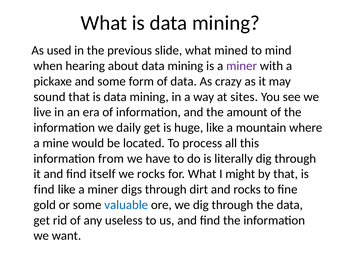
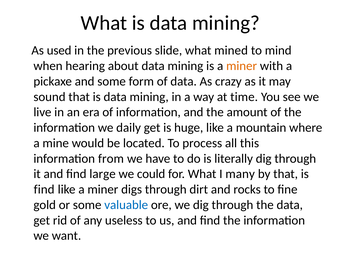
miner at (242, 66) colour: purple -> orange
sites: sites -> time
itself: itself -> large
we rocks: rocks -> could
might: might -> many
